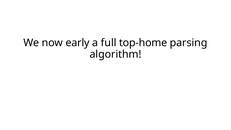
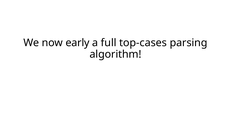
top-home: top-home -> top-cases
